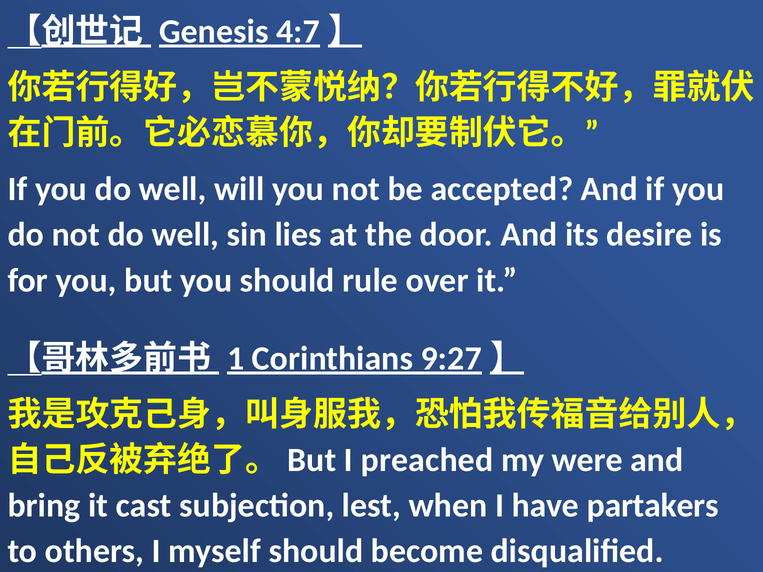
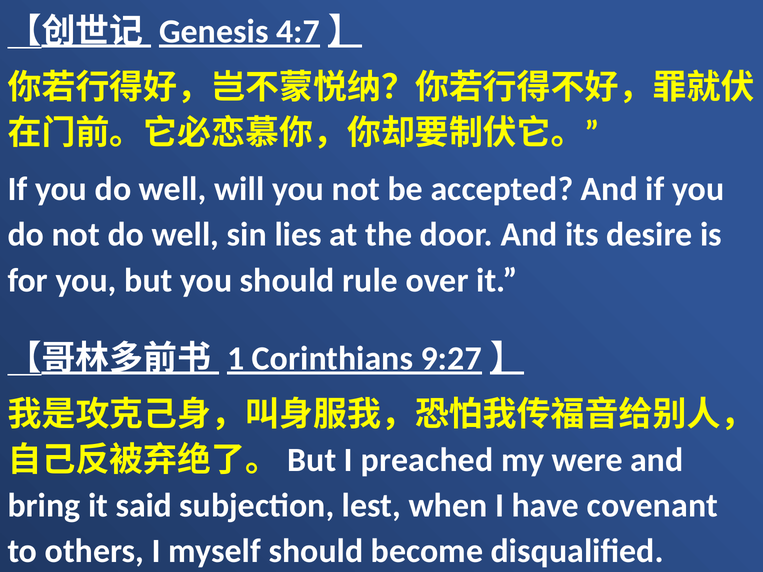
cast: cast -> said
partakers: partakers -> covenant
